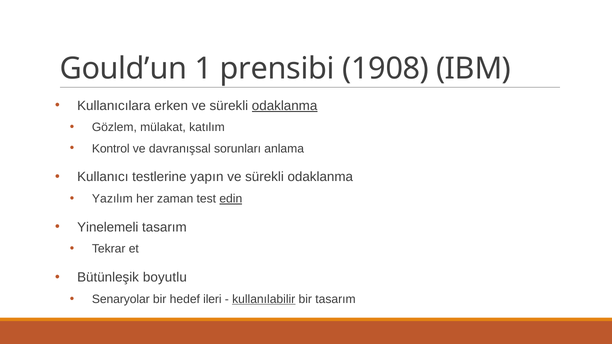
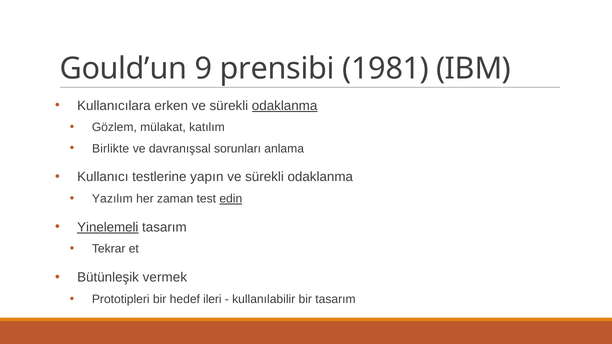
1: 1 -> 9
1908: 1908 -> 1981
Kontrol: Kontrol -> Birlikte
Yinelemeli underline: none -> present
boyutlu: boyutlu -> vermek
Senaryolar: Senaryolar -> Prototipleri
kullanılabilir underline: present -> none
